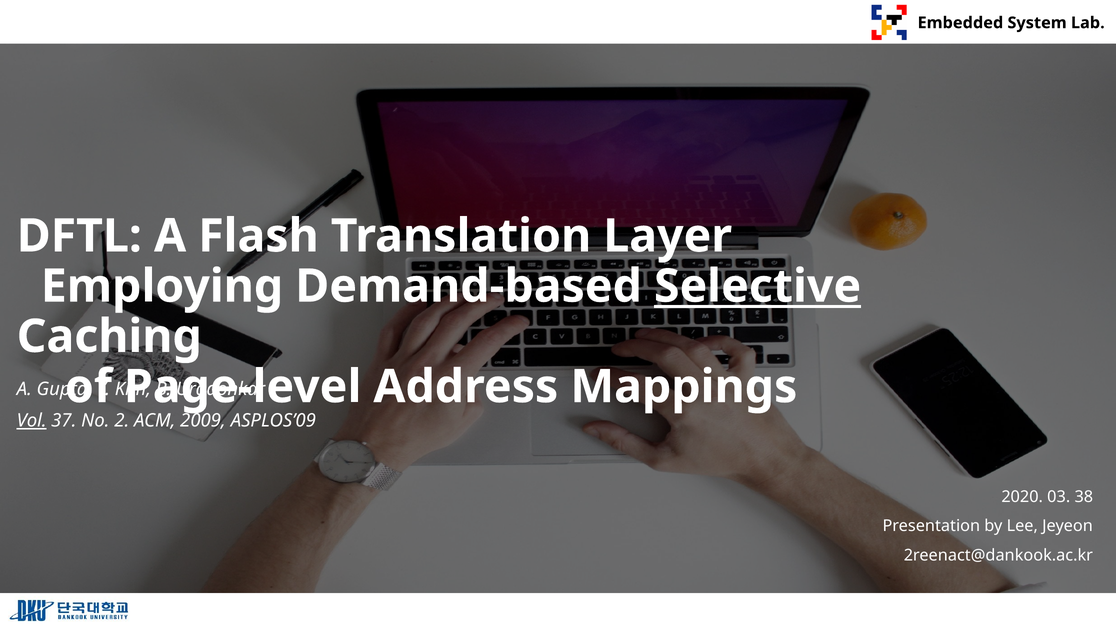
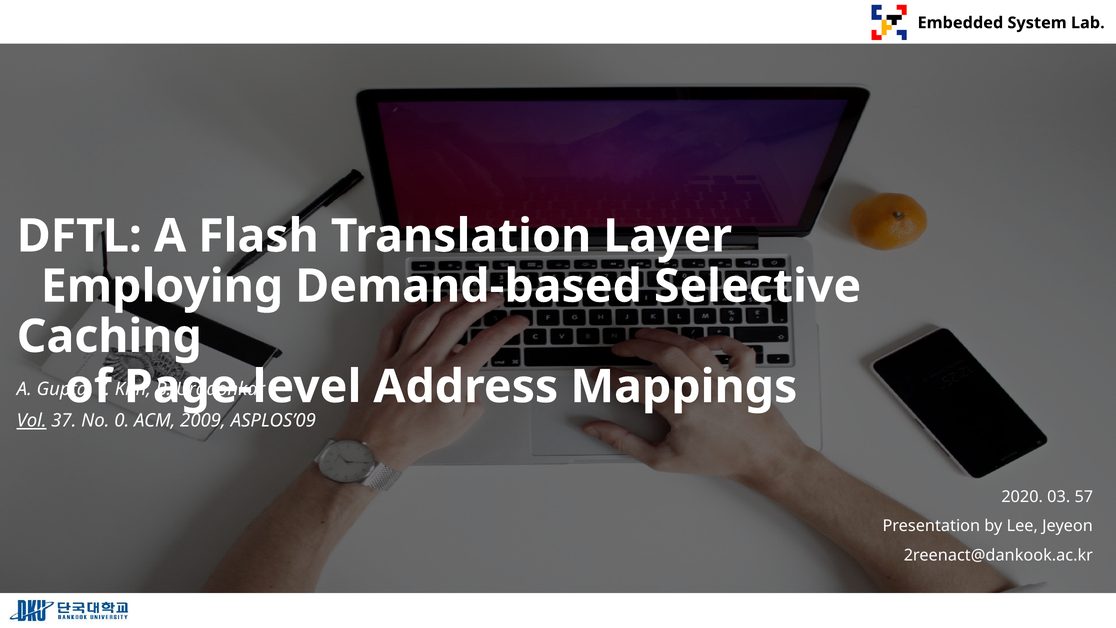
Selective underline: present -> none
2: 2 -> 0
38: 38 -> 57
